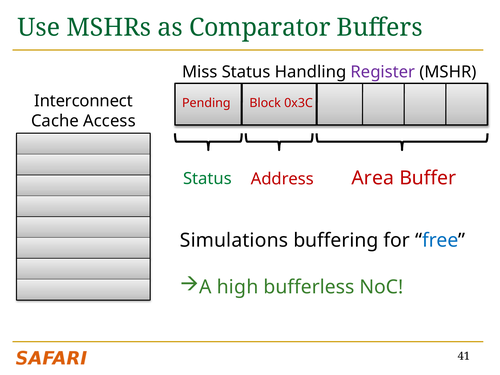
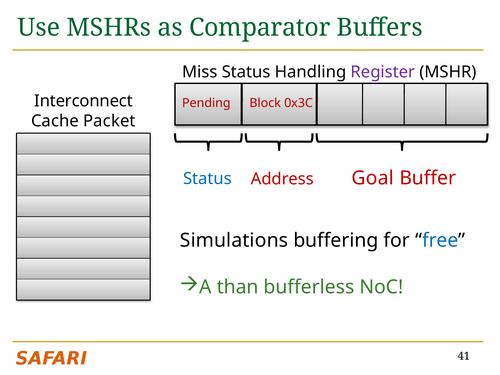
Access: Access -> Packet
Area: Area -> Goal
Status at (207, 179) colour: green -> blue
high: high -> than
